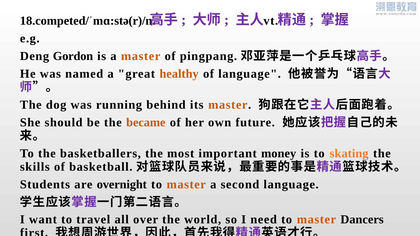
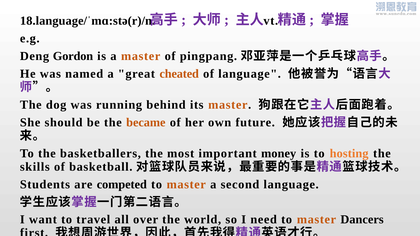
18.competed/ˈmɑ:stə(r)/n: 18.competed/ˈmɑ:stə(r)/n -> 18.language/ˈmɑ:stə(r)/n
healthy: healthy -> cheated
skating: skating -> hosting
overnight: overnight -> competed
